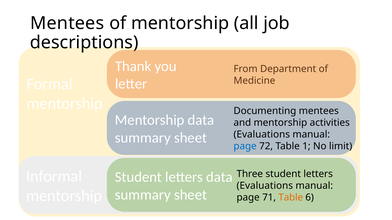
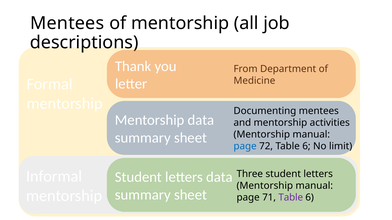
Evaluations at (262, 135): Evaluations -> Mentorship
72 Table 1: 1 -> 6
Evaluations at (265, 186): Evaluations -> Mentorship
Table at (291, 198) colour: orange -> purple
